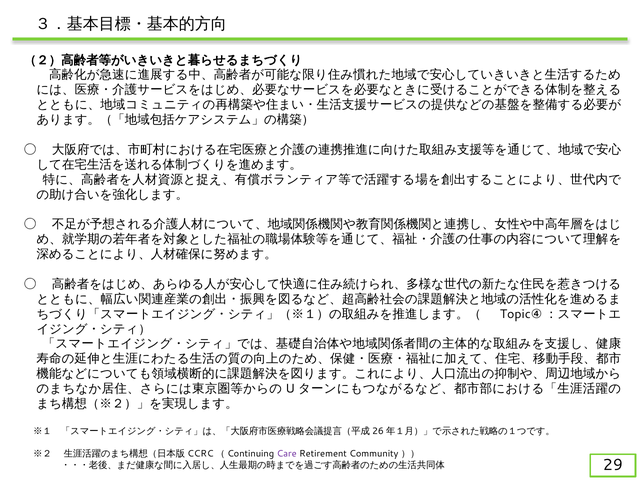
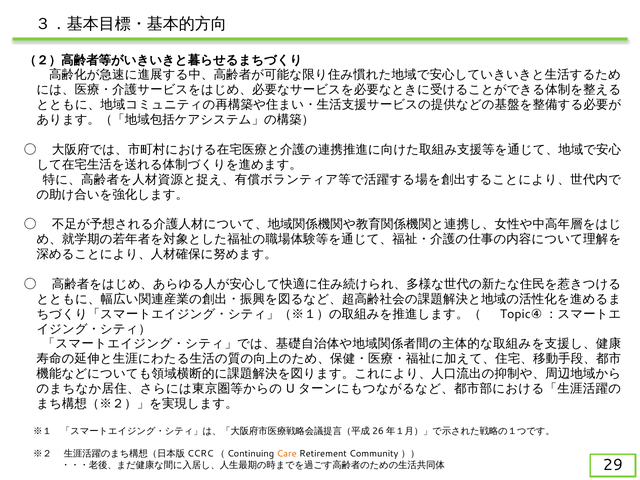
Care colour: purple -> orange
